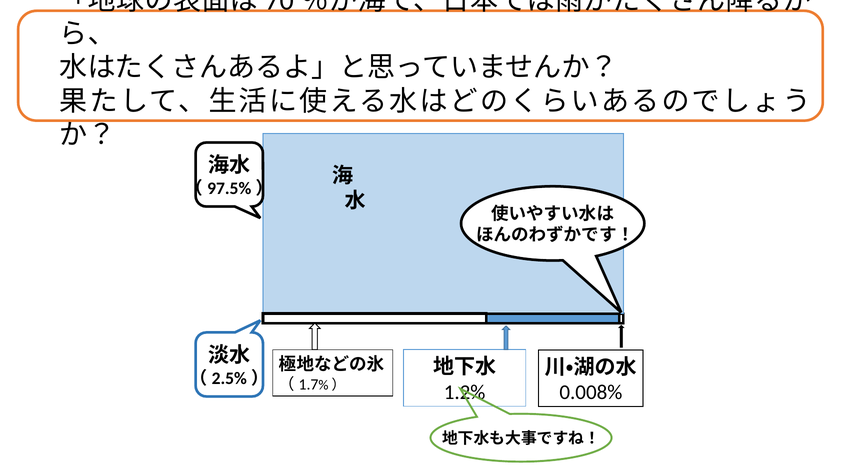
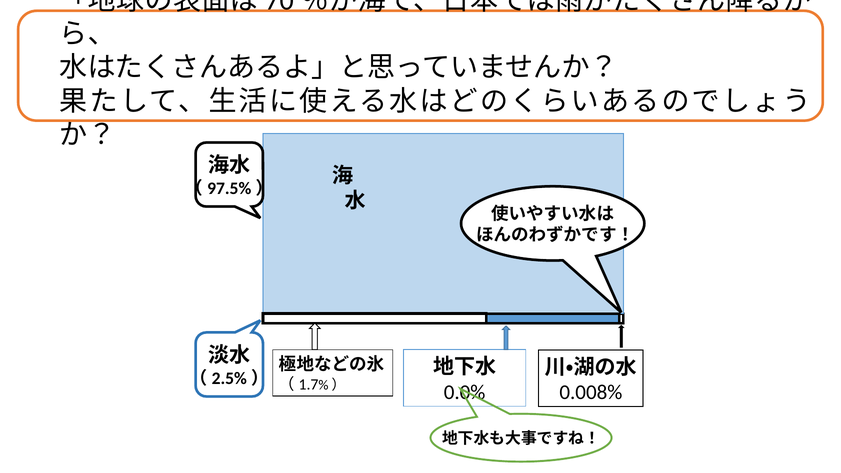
1.2%: 1.2% -> 0.0%
